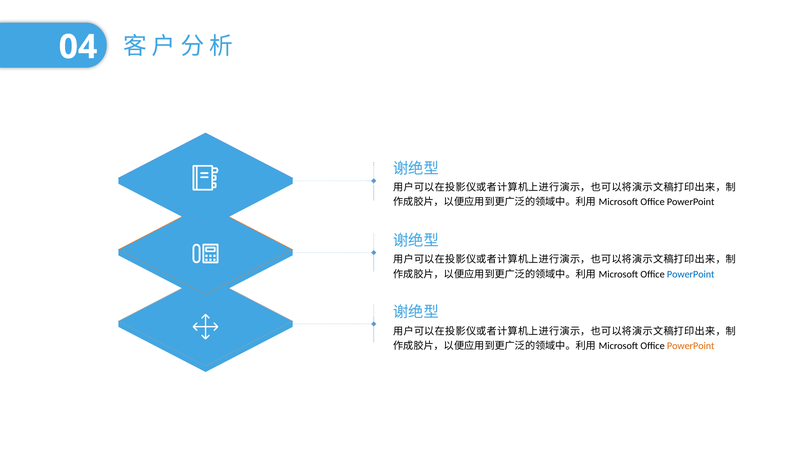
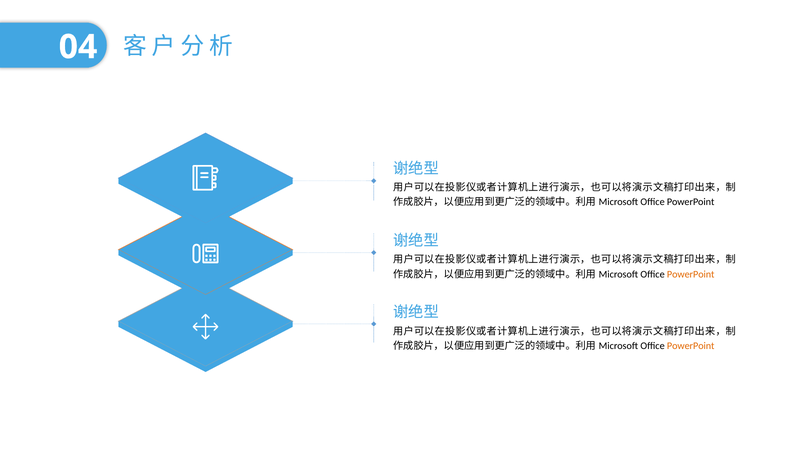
PowerPoint at (691, 274) colour: blue -> orange
